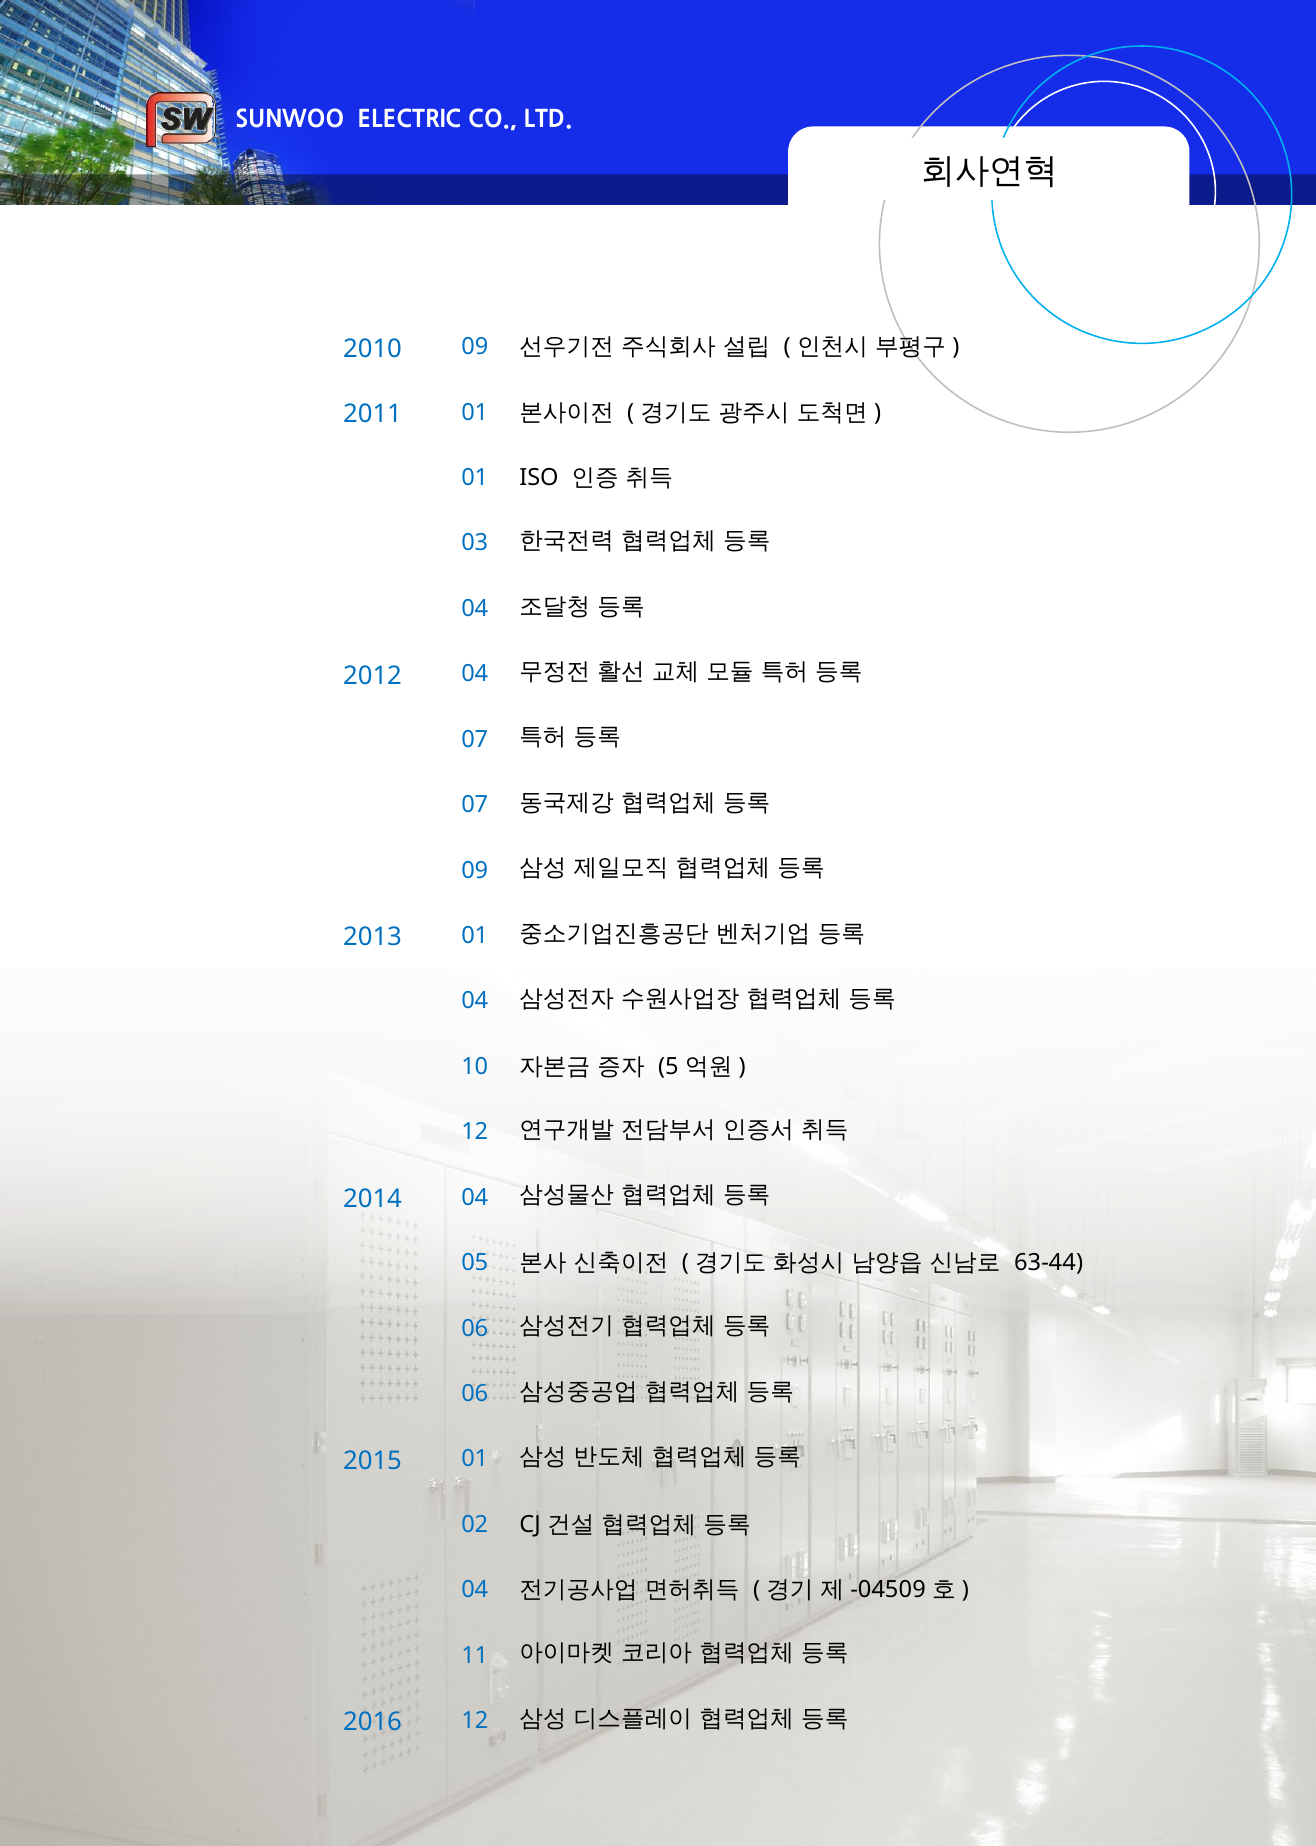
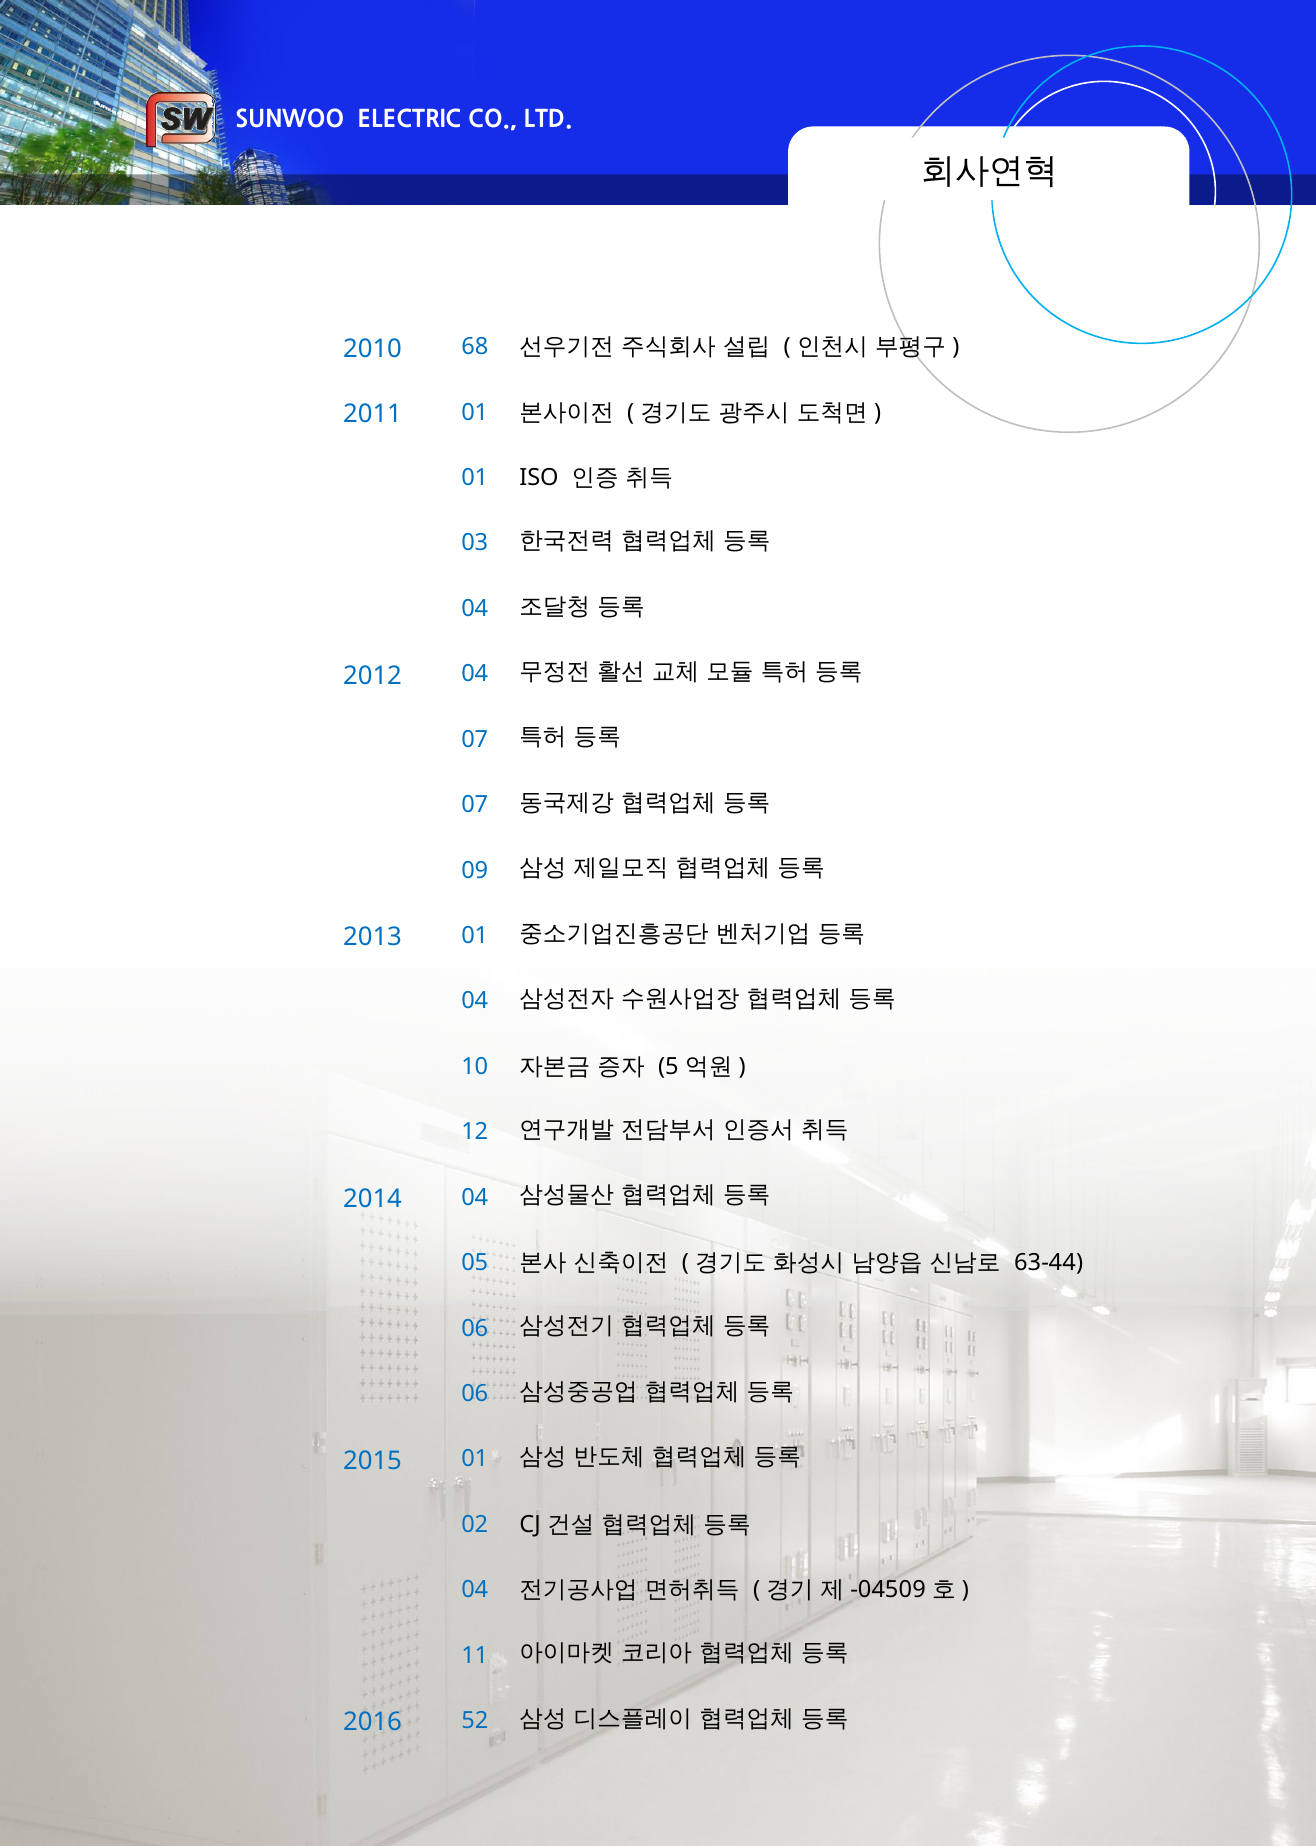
2010 09: 09 -> 68
2016 12: 12 -> 52
